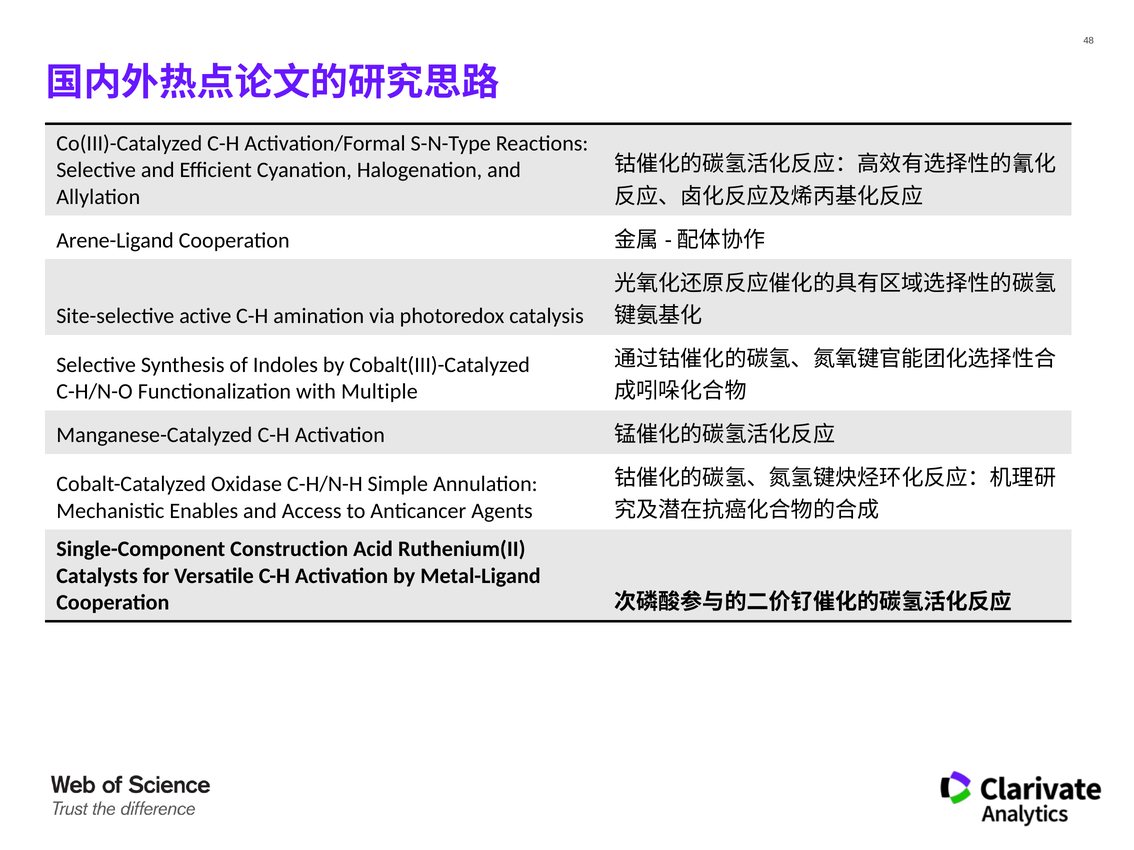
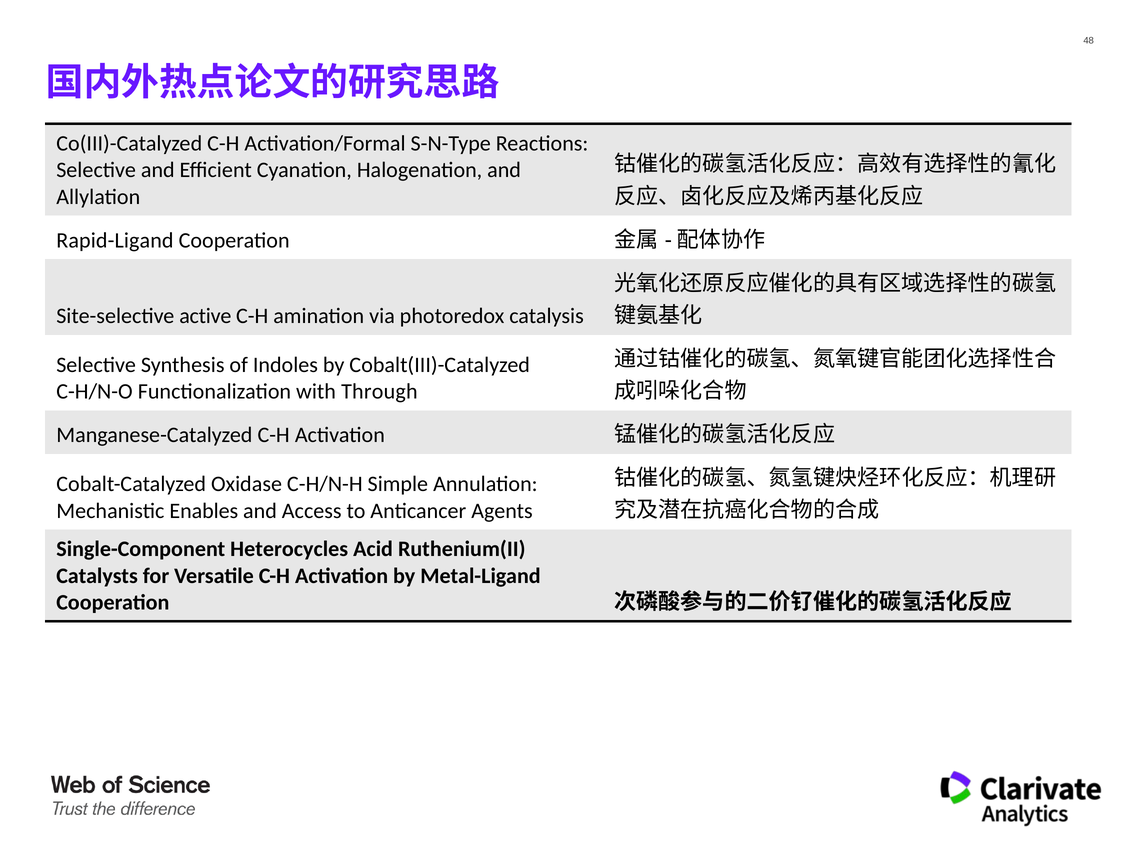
Arene-Ligand: Arene-Ligand -> Rapid-Ligand
Multiple: Multiple -> Through
Construction: Construction -> Heterocycles
